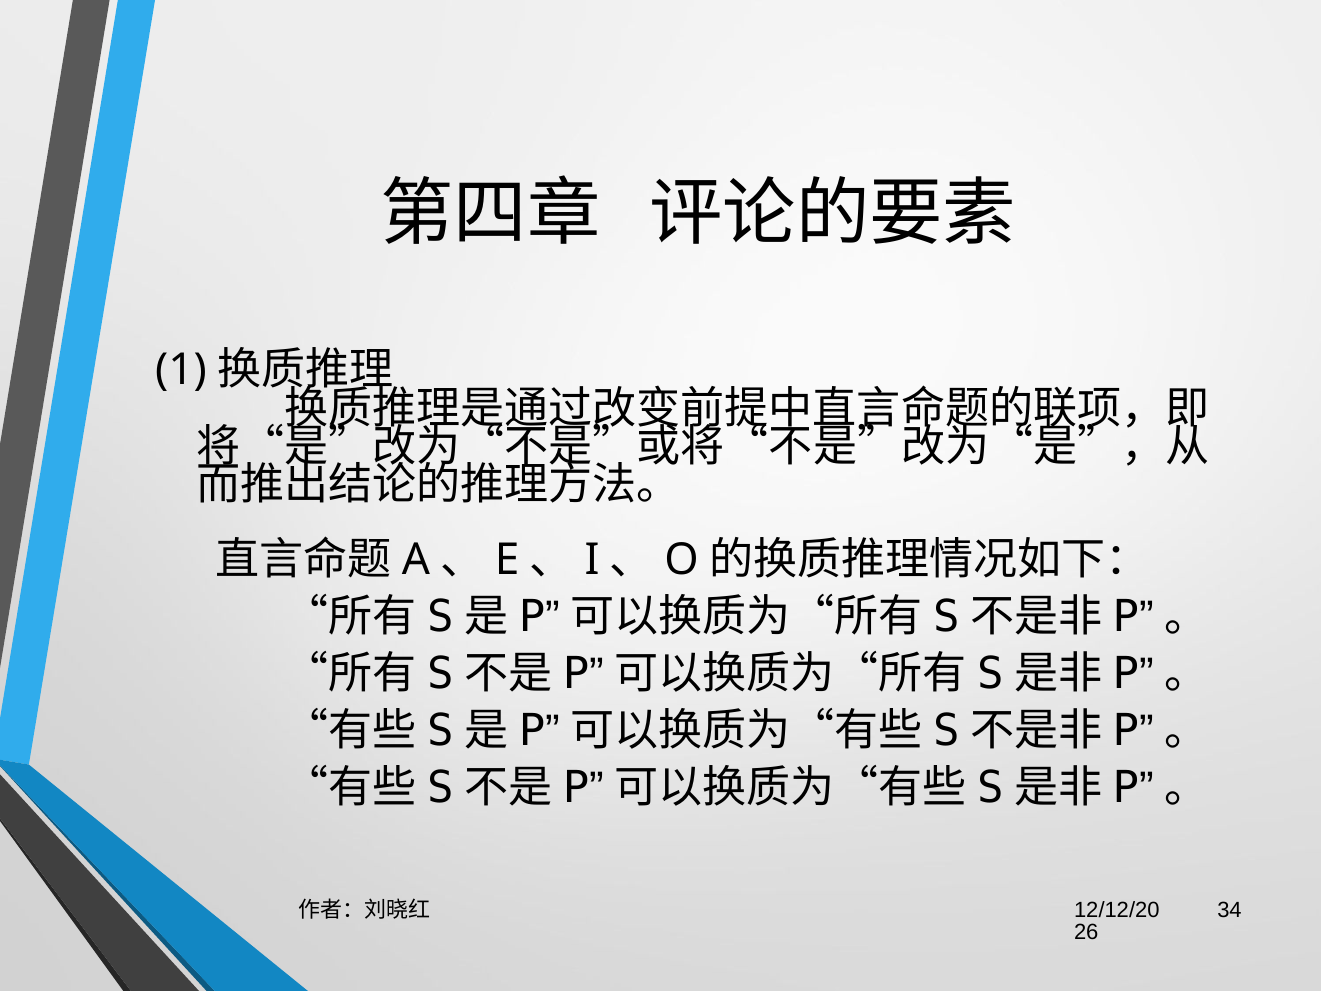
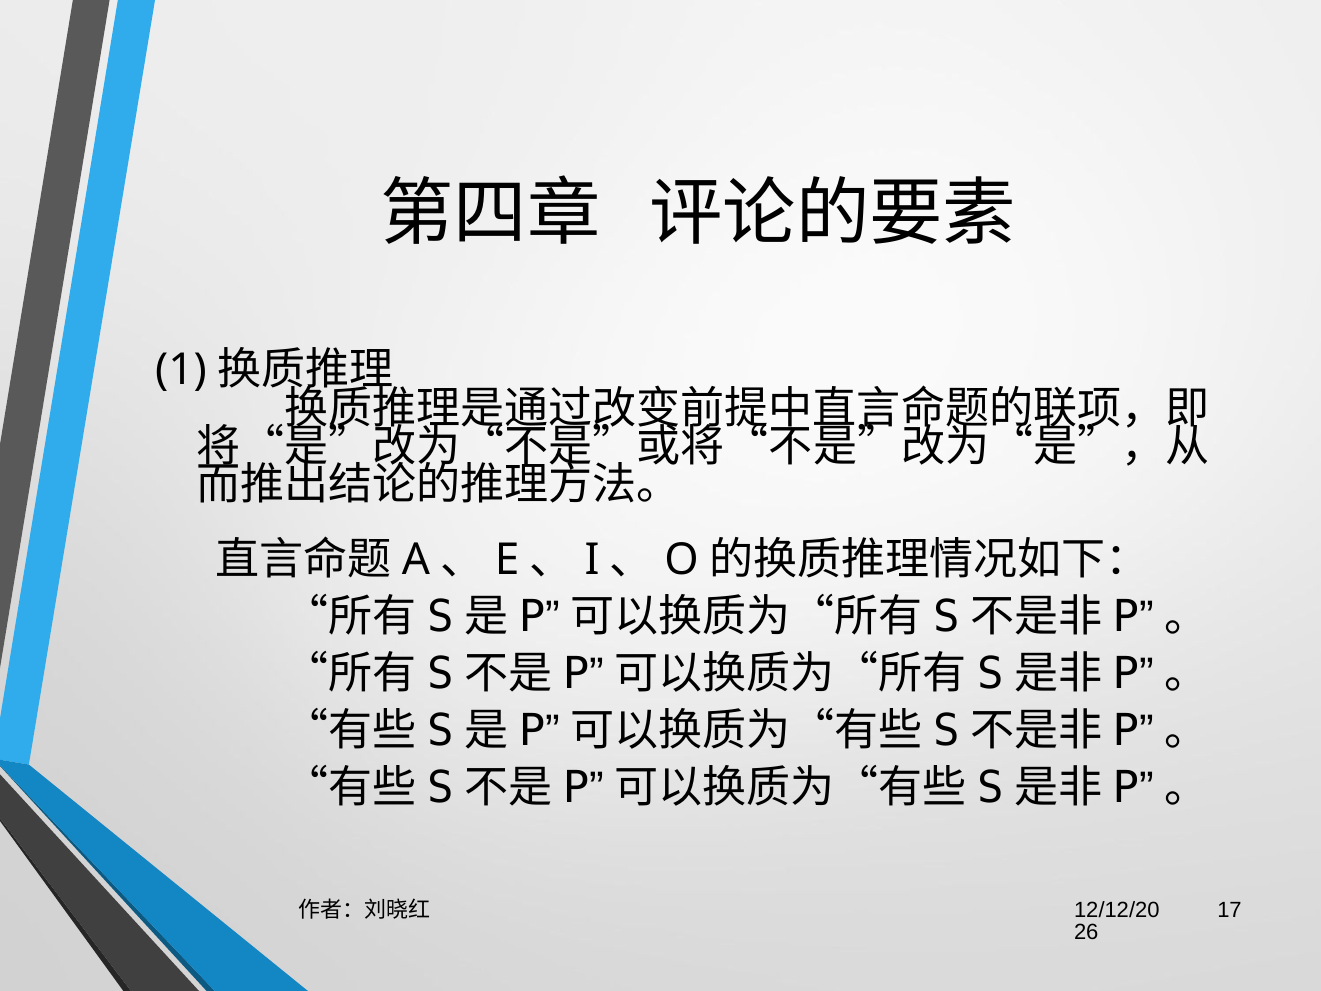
34: 34 -> 17
